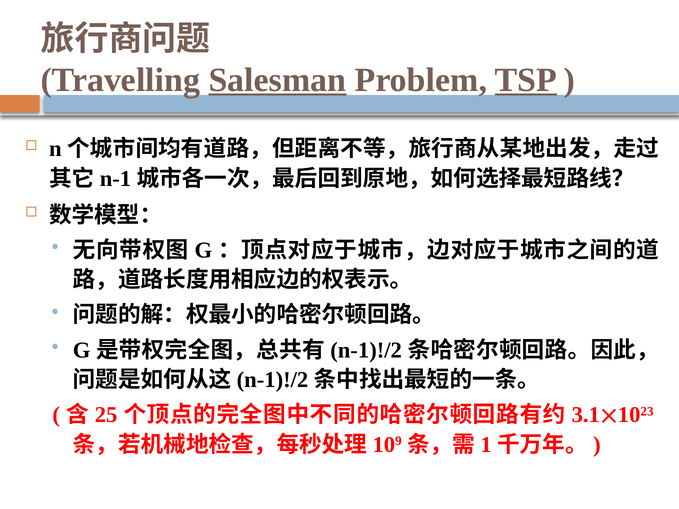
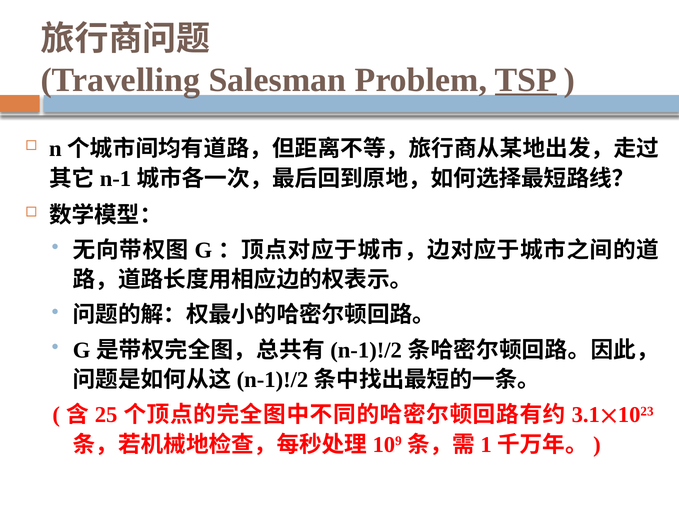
Salesman underline: present -> none
